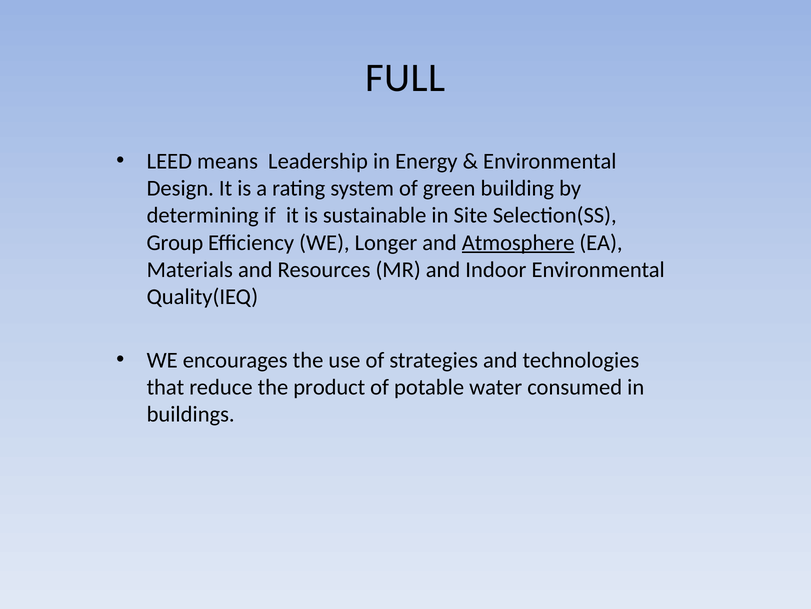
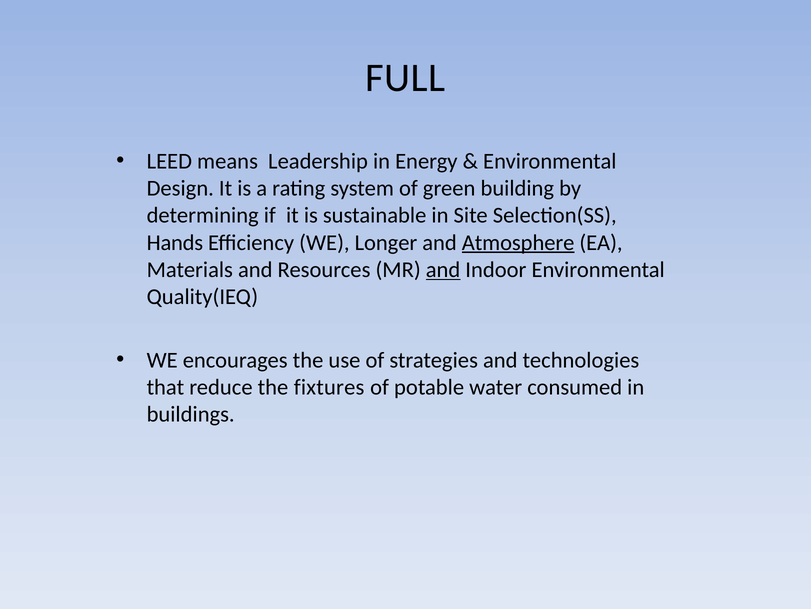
Group: Group -> Hands
and at (443, 269) underline: none -> present
product: product -> fixtures
